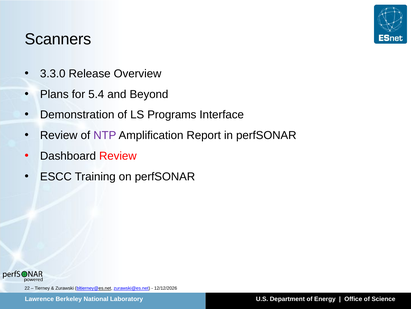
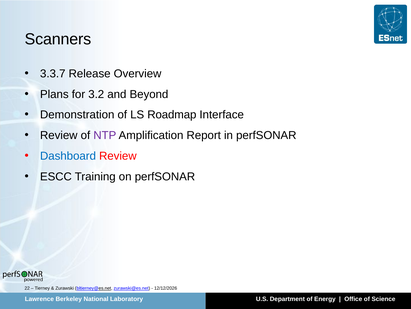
3.3.0: 3.3.0 -> 3.3.7
5.4: 5.4 -> 3.2
Programs: Programs -> Roadmap
Dashboard colour: black -> blue
